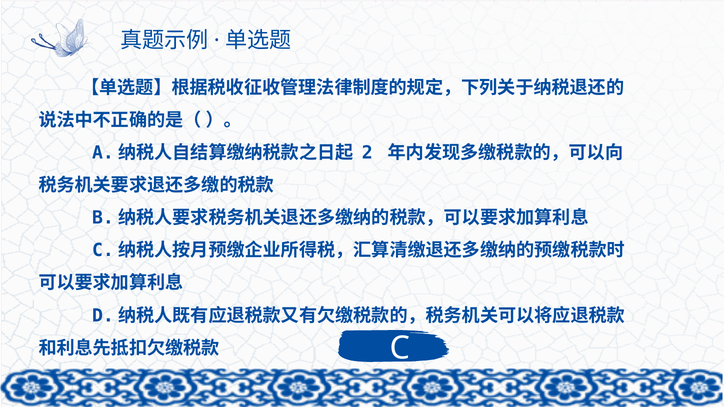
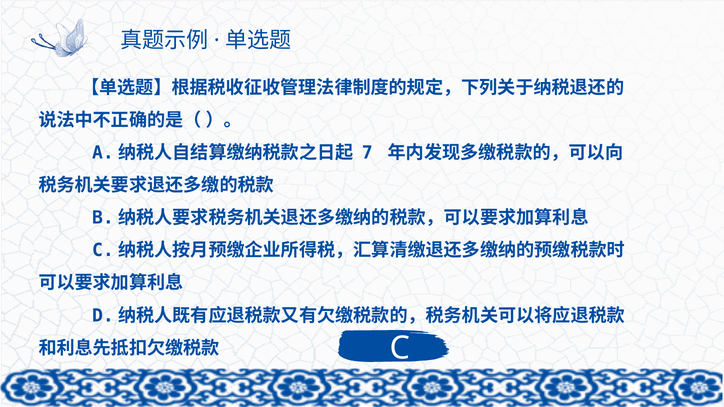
2: 2 -> 7
